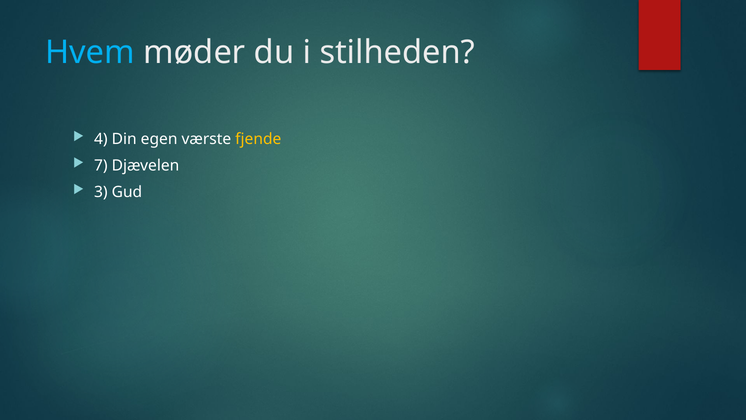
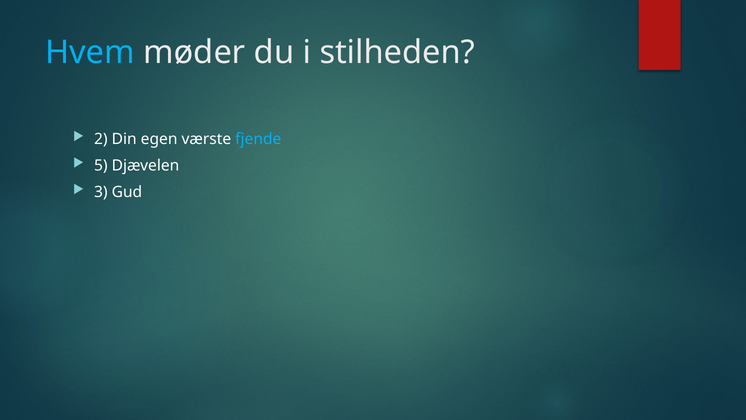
4: 4 -> 2
fjende colour: yellow -> light blue
7: 7 -> 5
